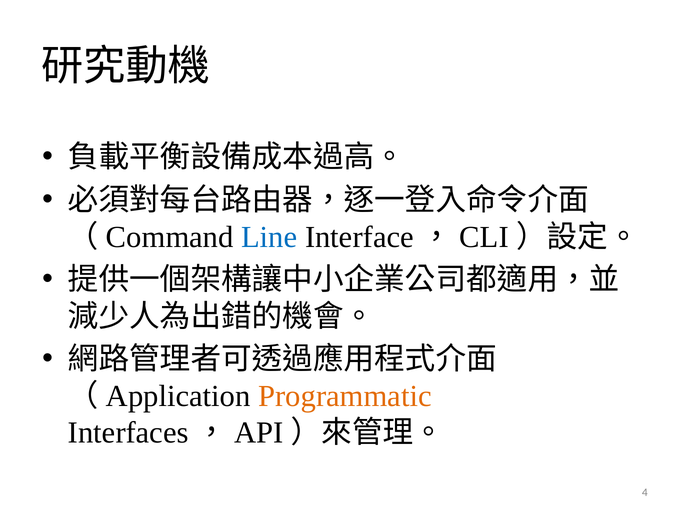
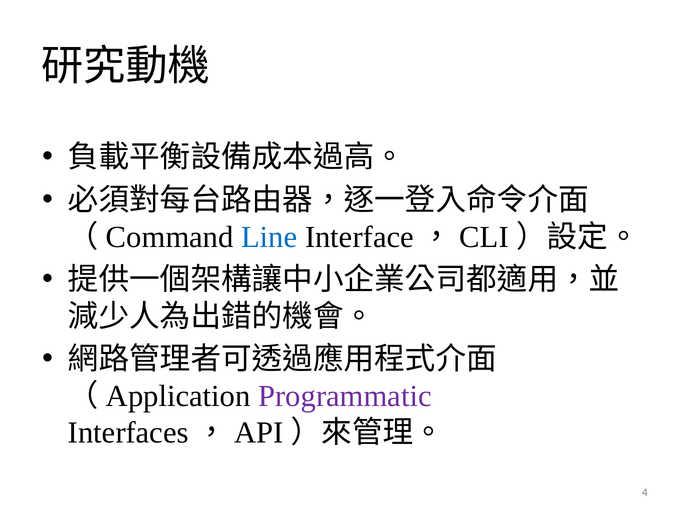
Programmatic colour: orange -> purple
